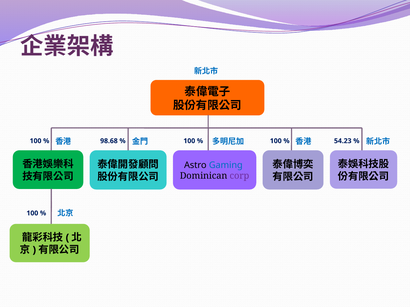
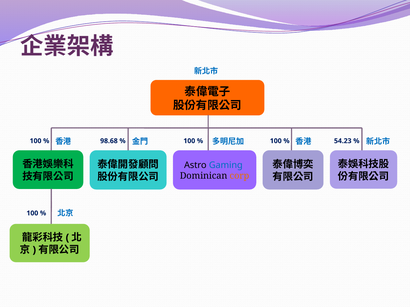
corp colour: purple -> orange
